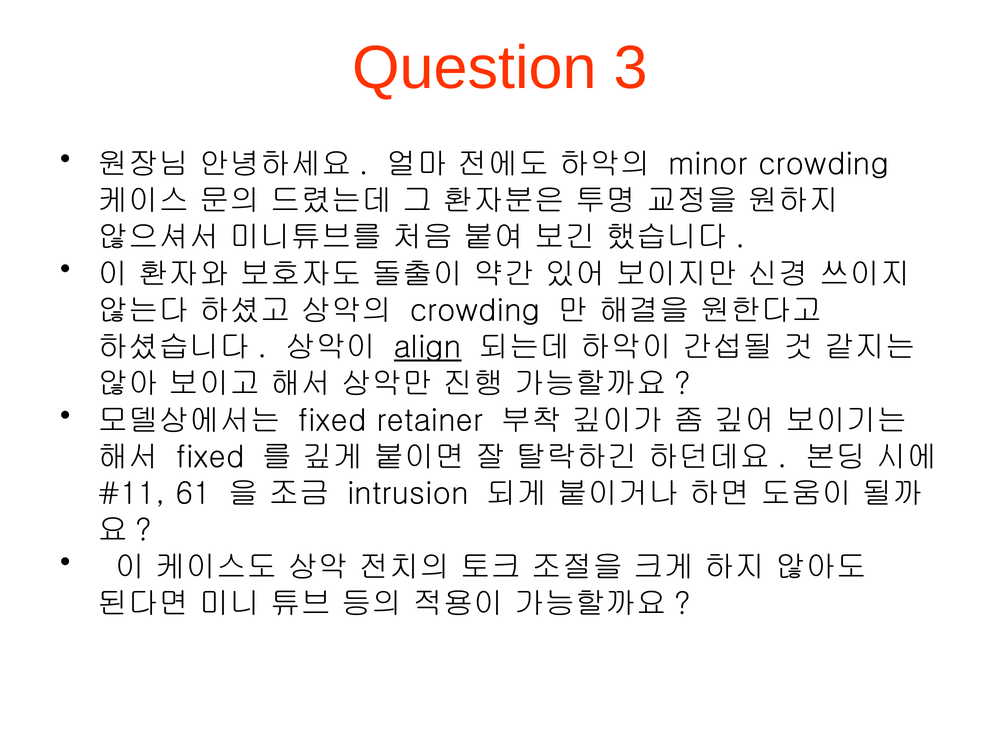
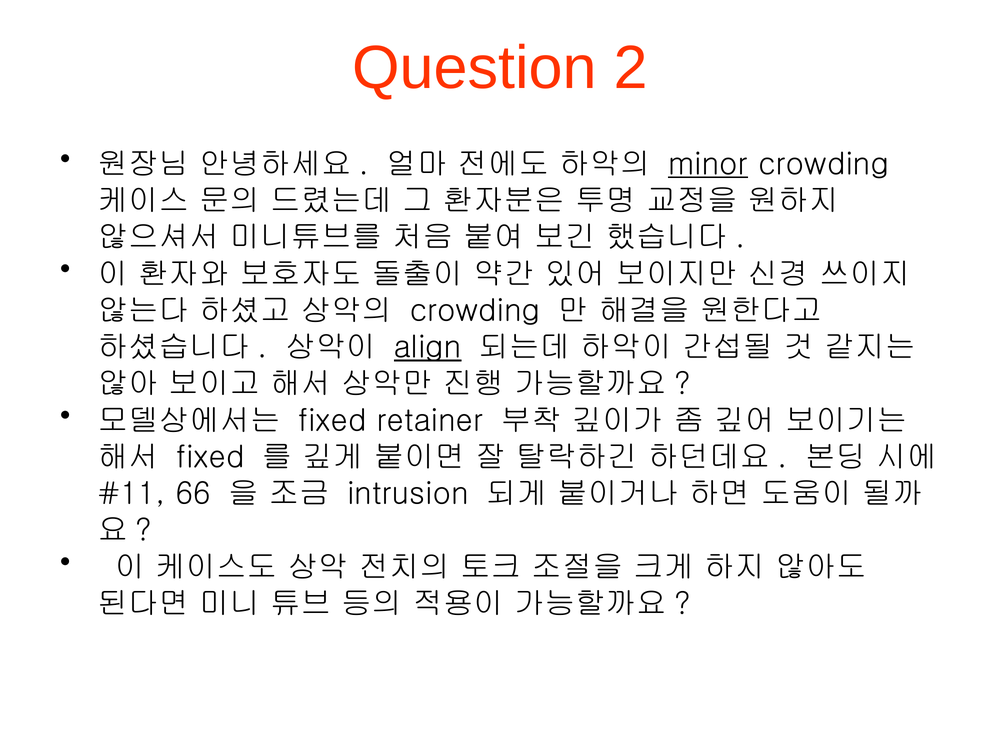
3: 3 -> 2
minor underline: none -> present
61: 61 -> 66
